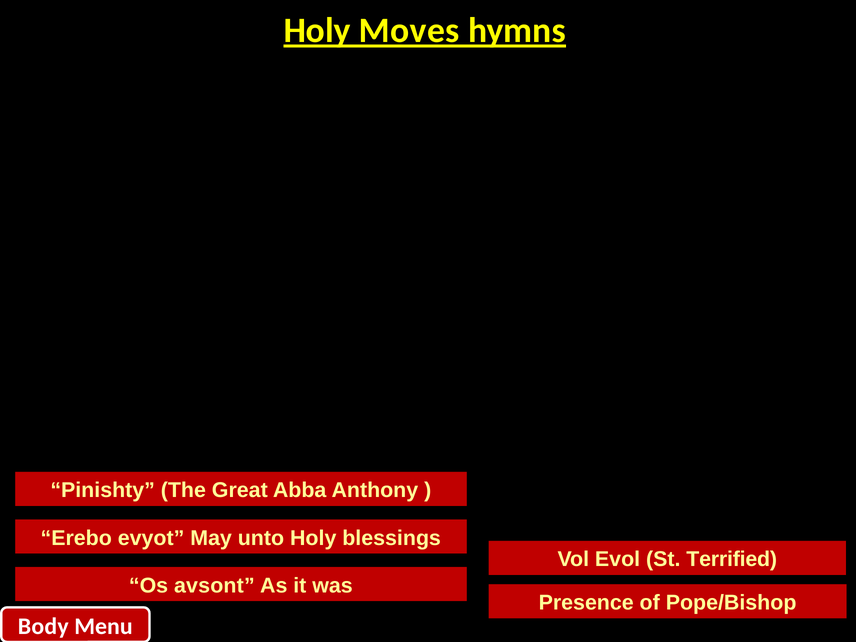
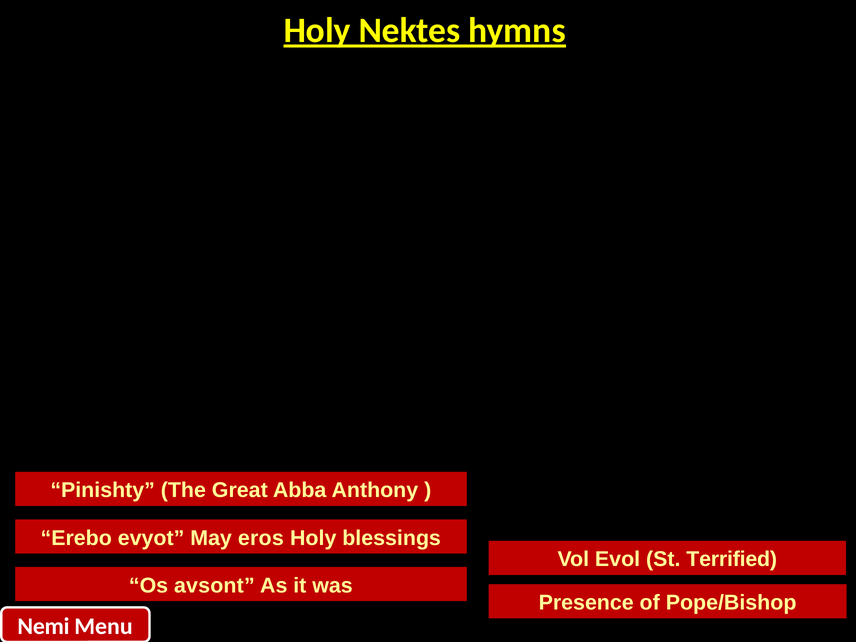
Moves: Moves -> Nektes
unto: unto -> eros
Body: Body -> Nemi
